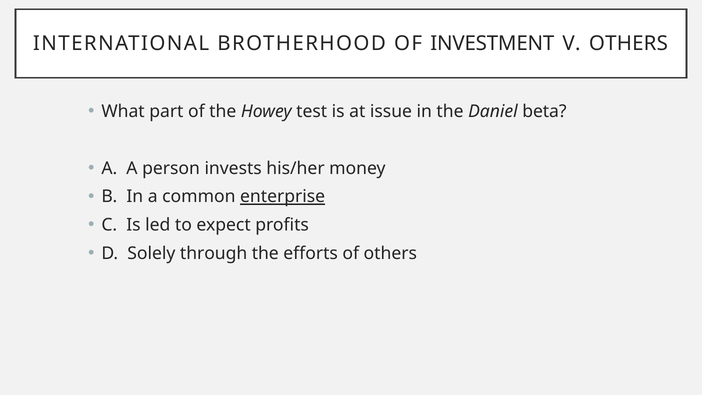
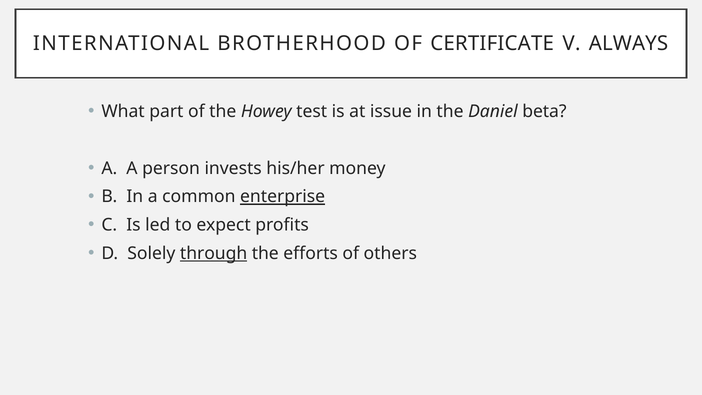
INVESTMENT: INVESTMENT -> CERTIFICATE
V OTHERS: OTHERS -> ALWAYS
through underline: none -> present
